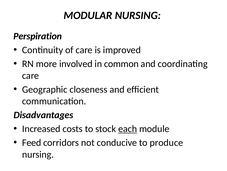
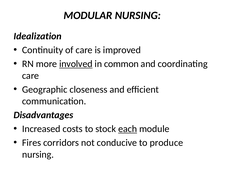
Perspiration: Perspiration -> Idealization
involved underline: none -> present
Feed: Feed -> Fires
